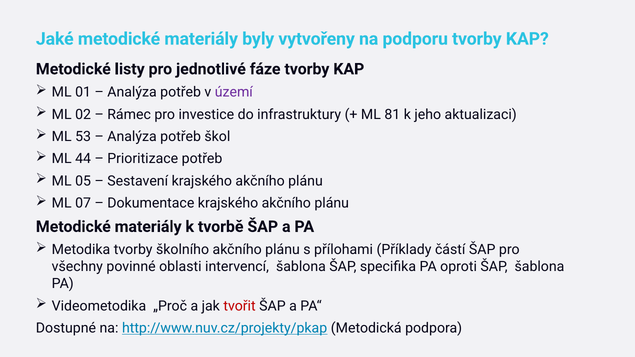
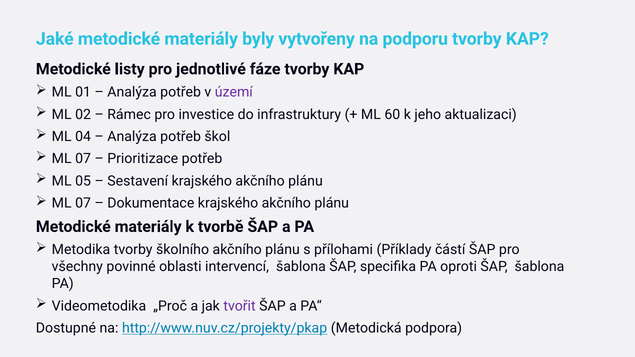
81: 81 -> 60
53: 53 -> 04
44 at (83, 159): 44 -> 07
tvořit colour: red -> purple
